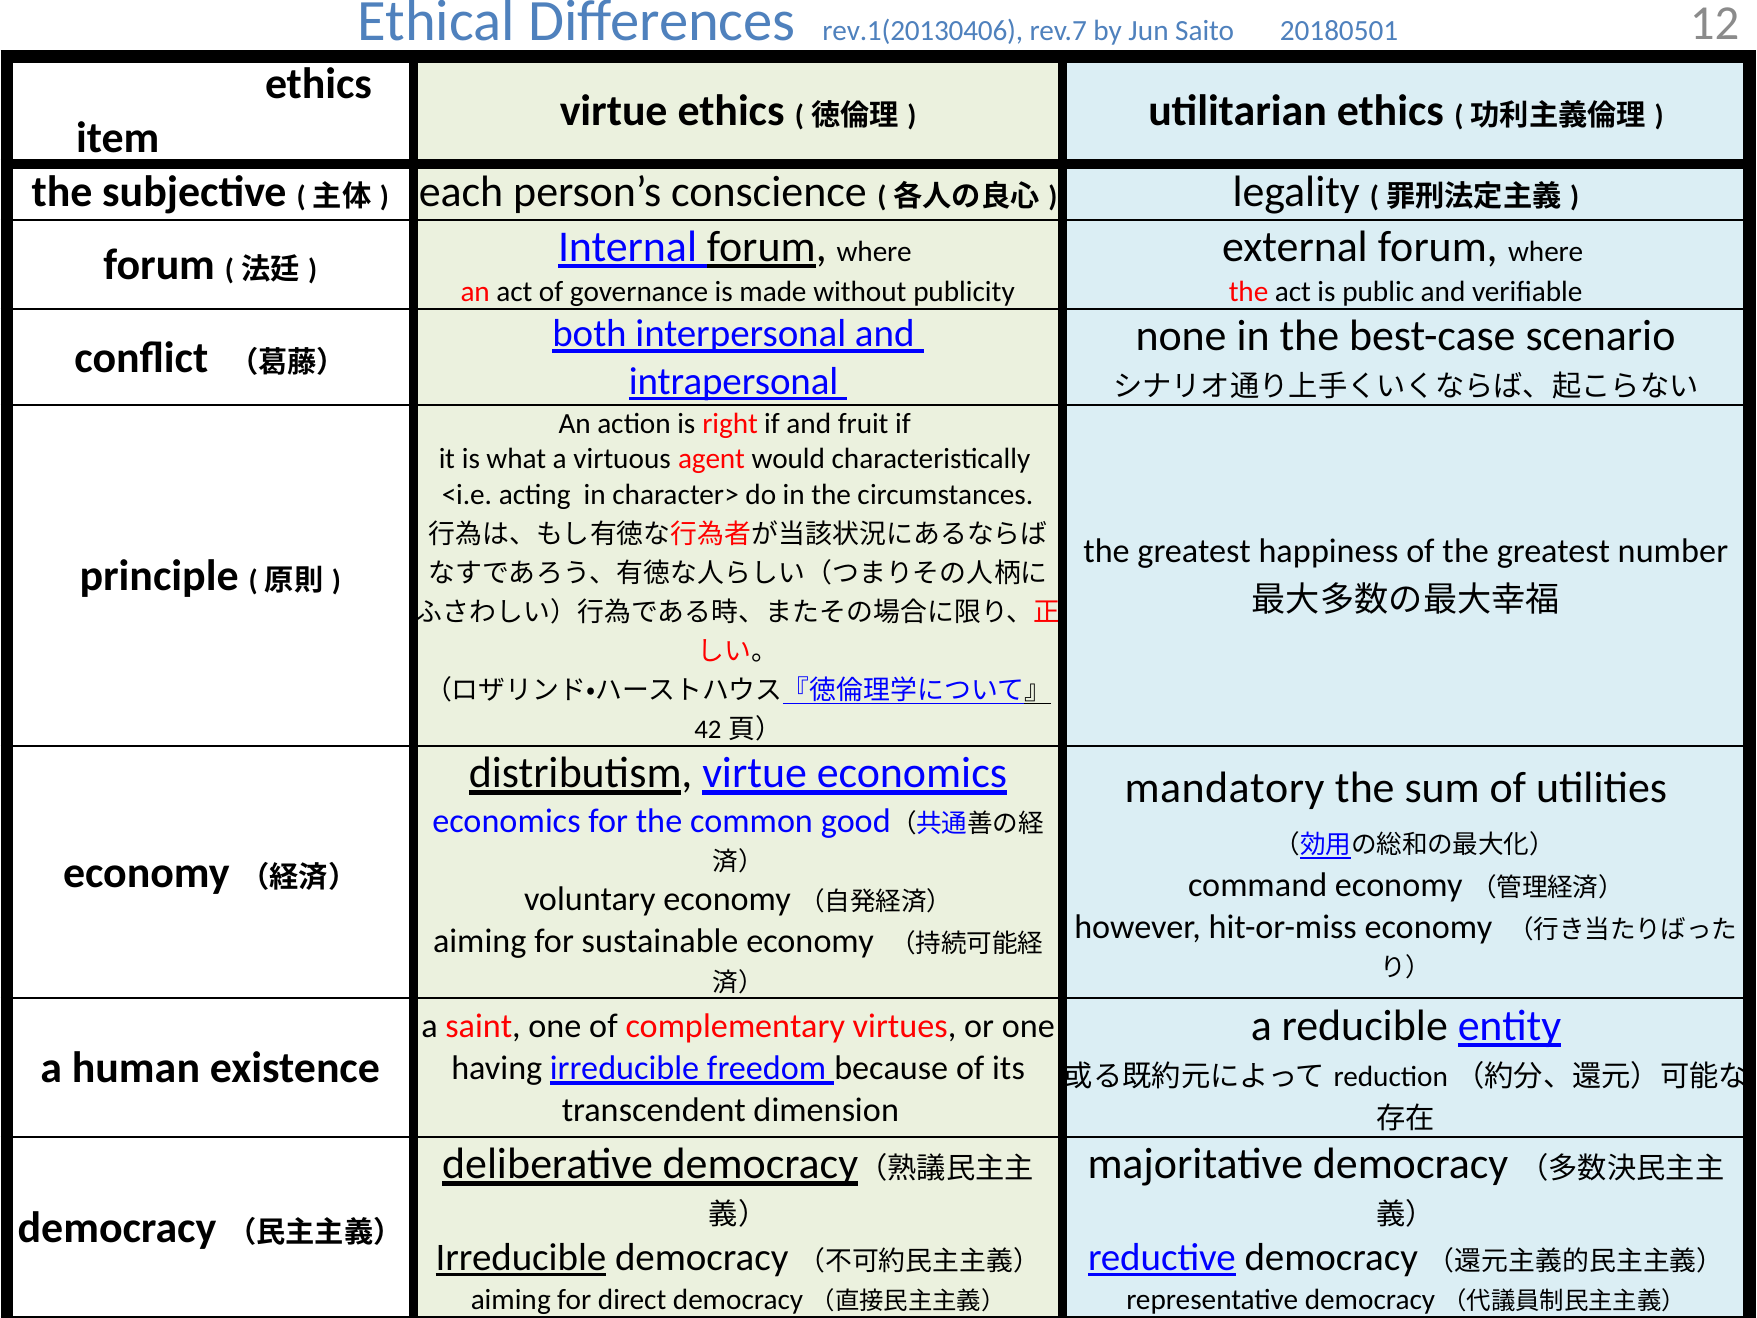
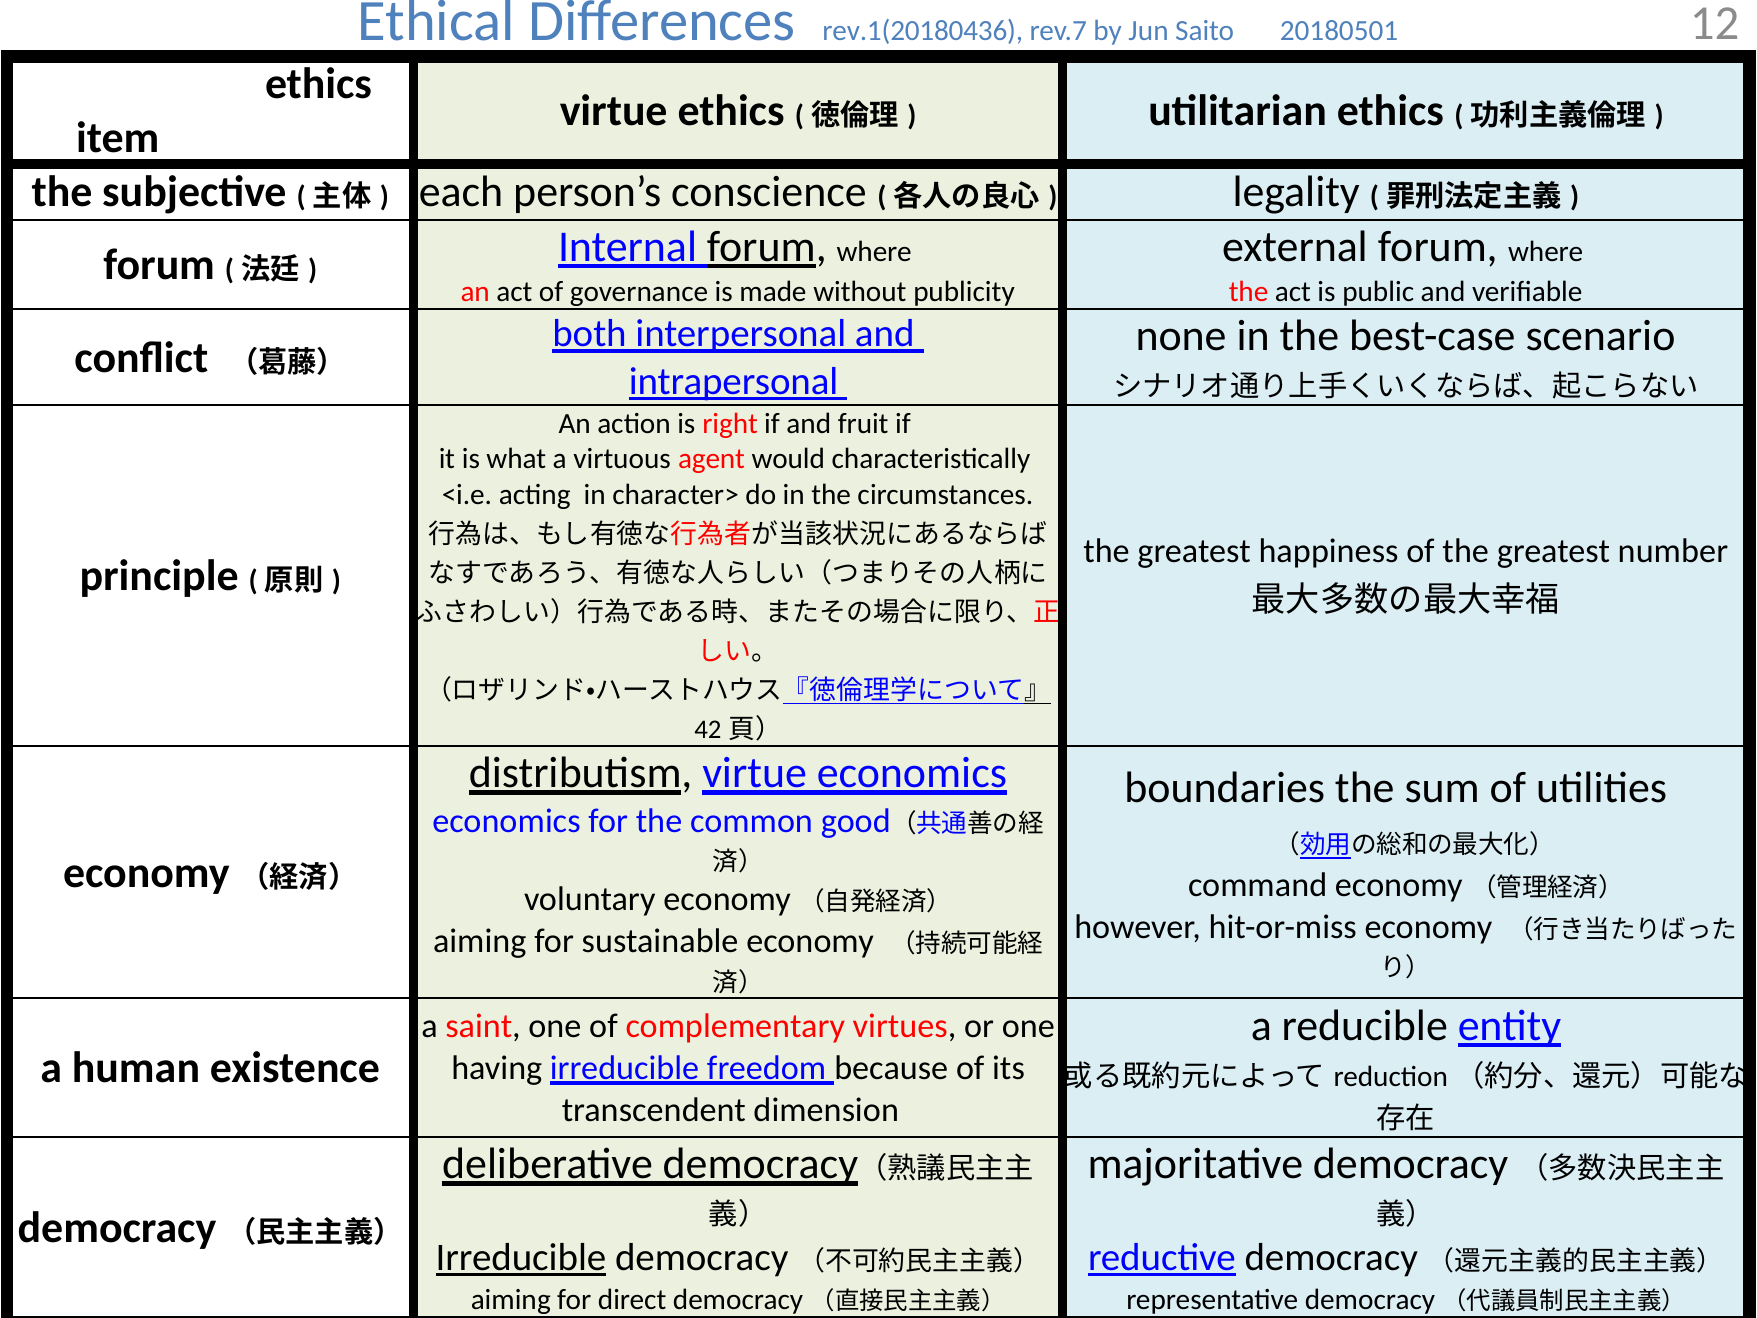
rev.1(20130406: rev.1(20130406 -> rev.1(20180436
mandatory: mandatory -> boundaries
